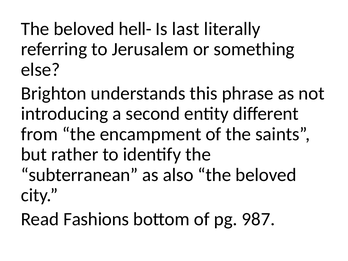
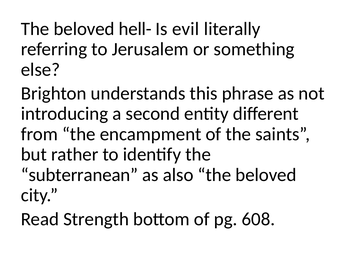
last: last -> evil
Fashions: Fashions -> Strength
987: 987 -> 608
